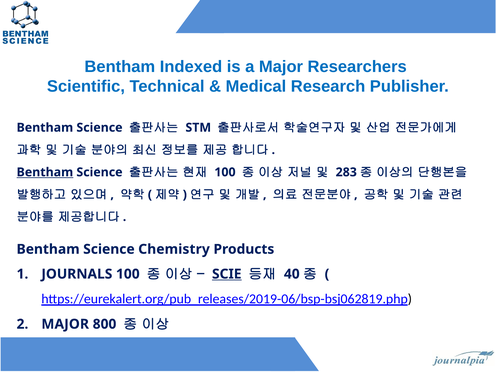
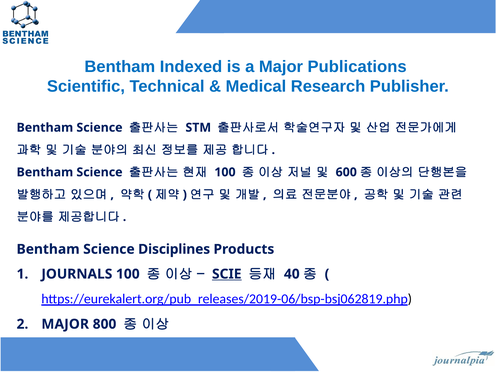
Researchers: Researchers -> Publications
Bentham at (45, 172) underline: present -> none
283: 283 -> 600
Chemistry: Chemistry -> Disciplines
